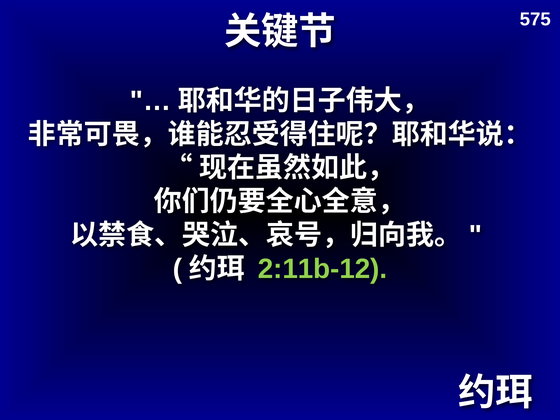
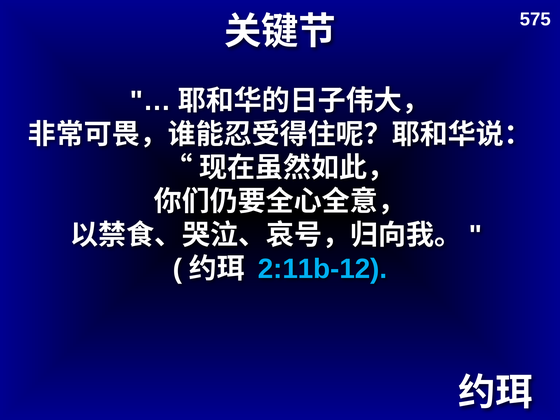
2:11b-12 colour: light green -> light blue
